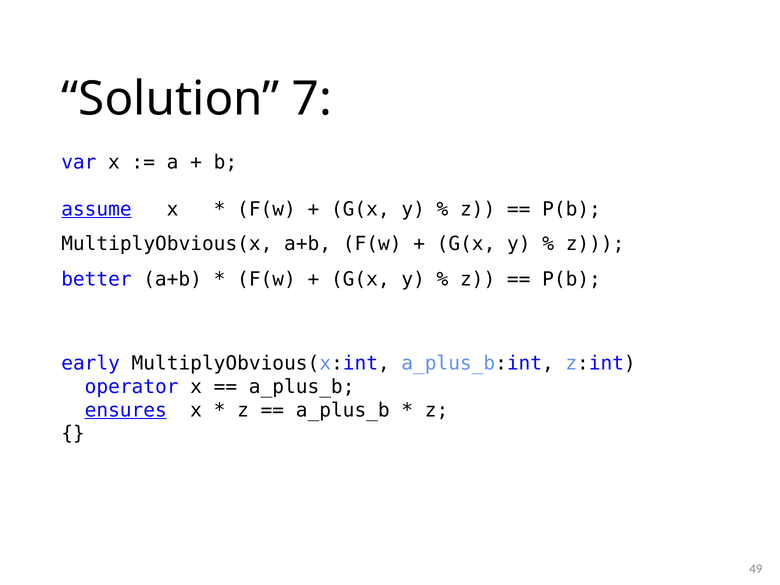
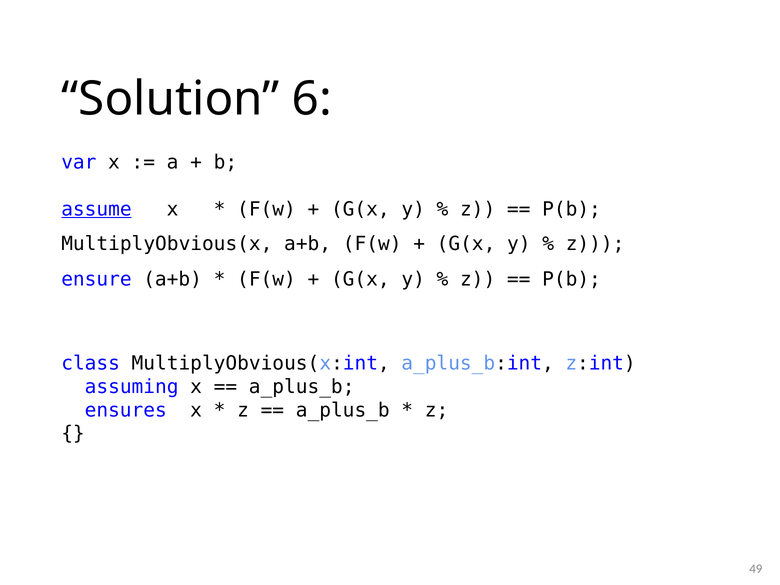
7: 7 -> 6
better: better -> ensure
early: early -> class
operator: operator -> assuming
ensures underline: present -> none
